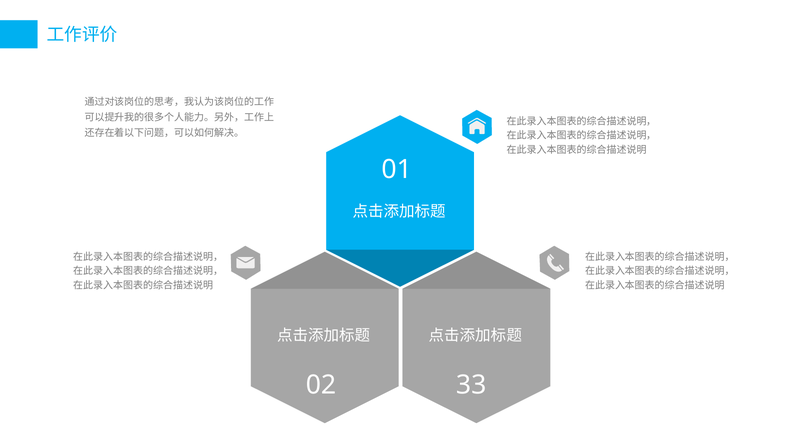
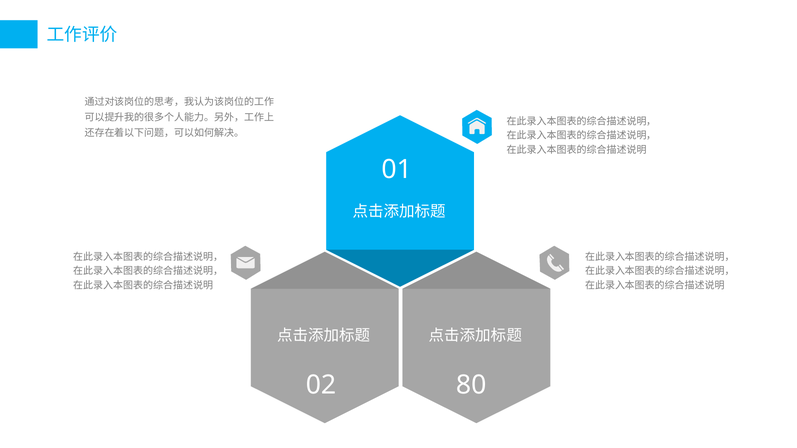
33: 33 -> 80
